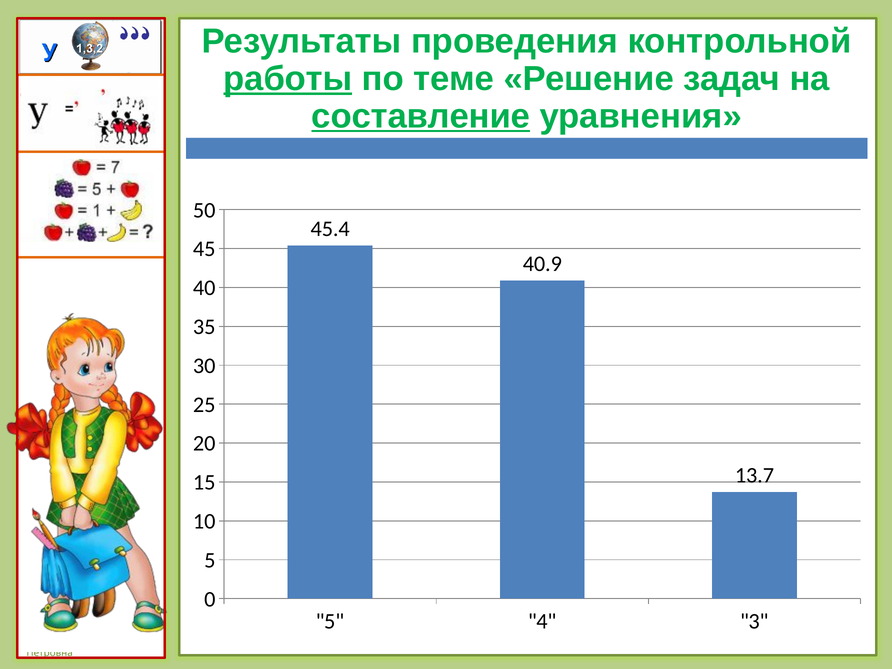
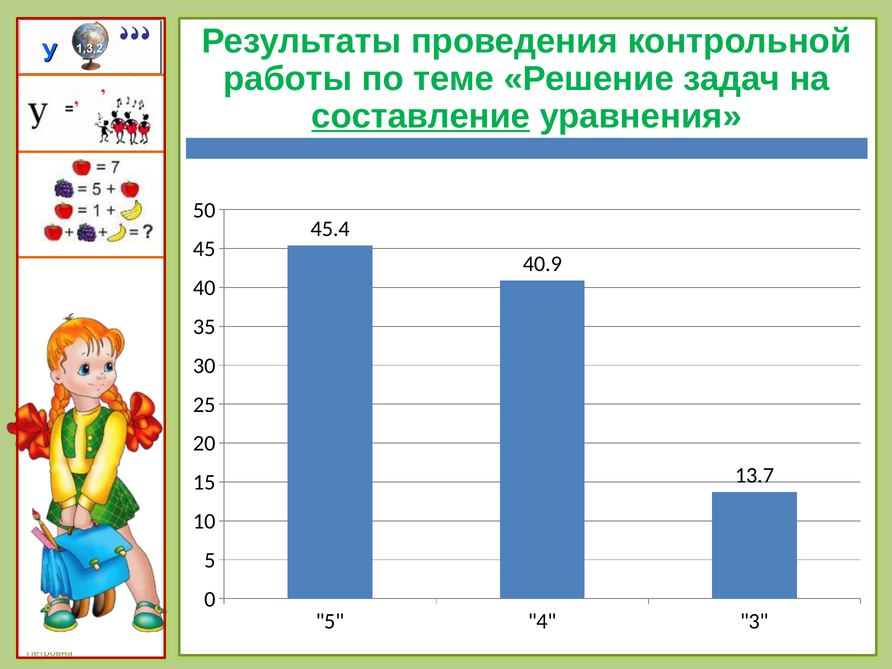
работы underline: present -> none
